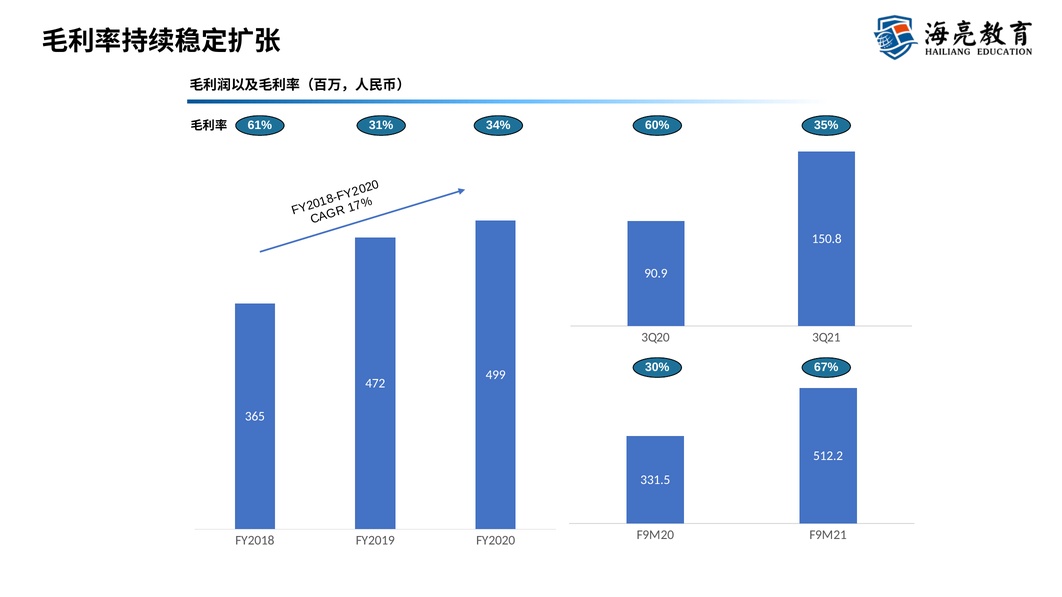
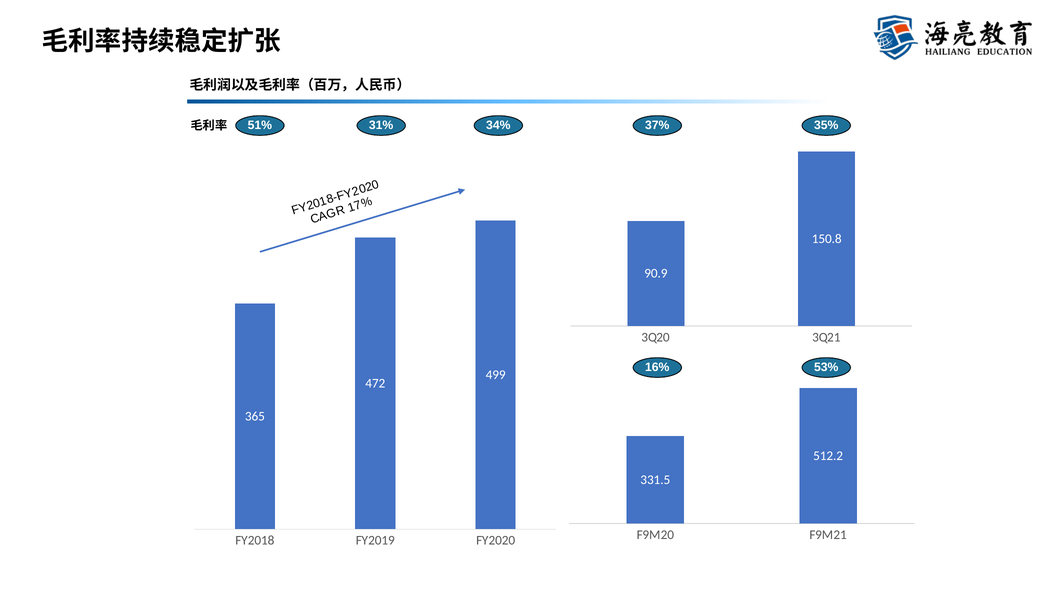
61%: 61% -> 51%
60%: 60% -> 37%
30%: 30% -> 16%
67%: 67% -> 53%
